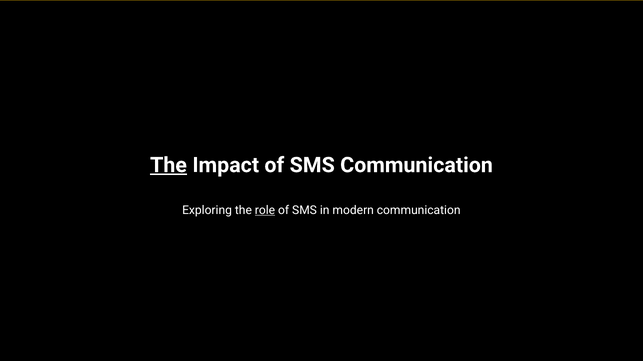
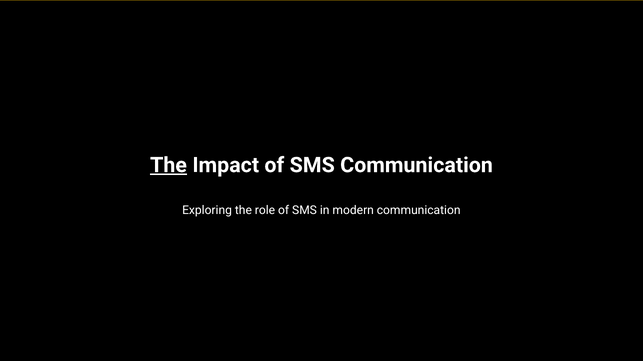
role underline: present -> none
